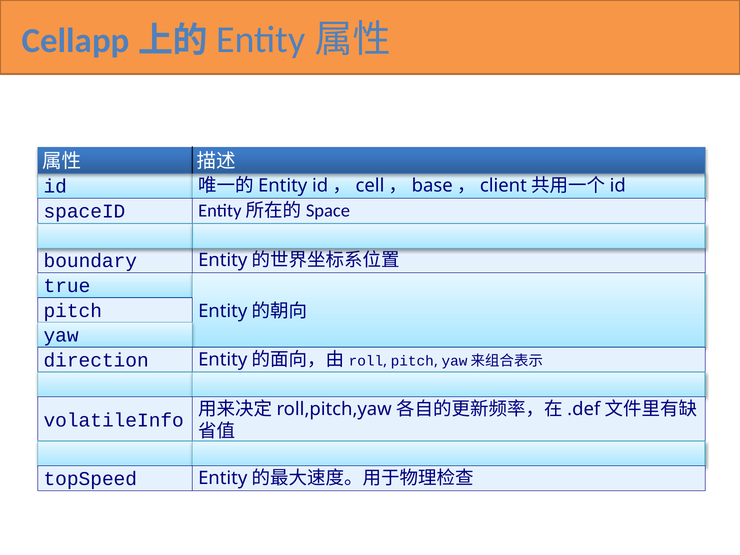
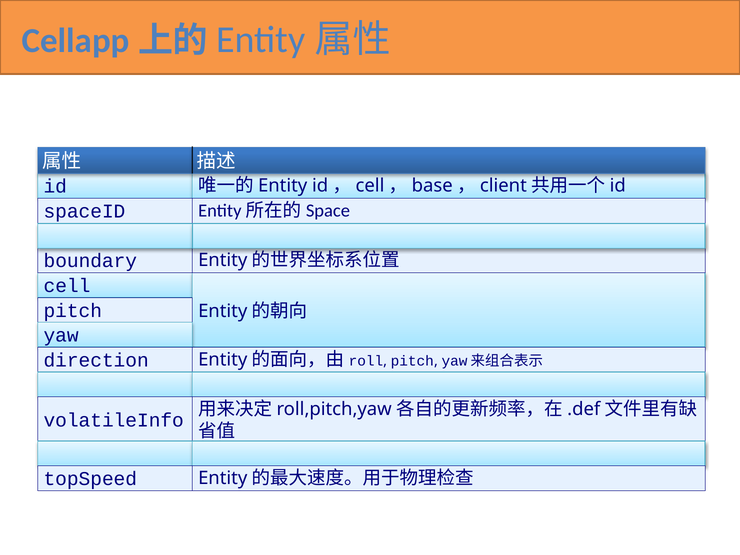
true: true -> cell
